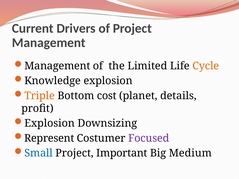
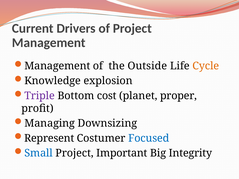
Limited: Limited -> Outside
Triple colour: orange -> purple
details: details -> proper
Explosion at (50, 123): Explosion -> Managing
Focused colour: purple -> blue
Medium: Medium -> Integrity
